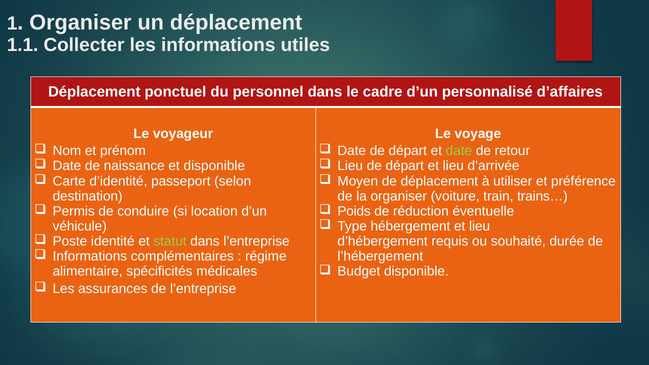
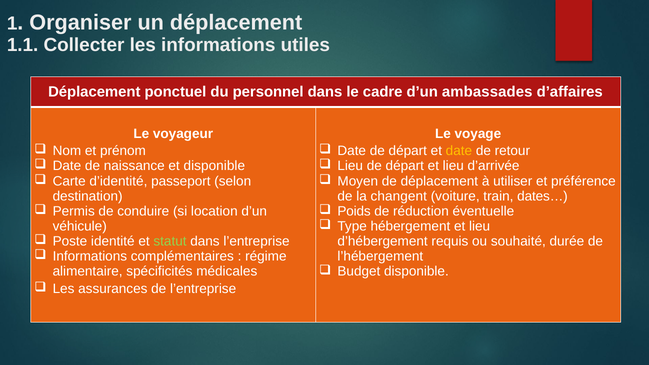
personnalisé: personnalisé -> ambassades
date at (459, 151) colour: light green -> yellow
la organiser: organiser -> changent
trains…: trains… -> dates…
